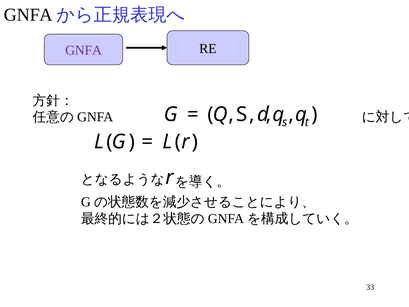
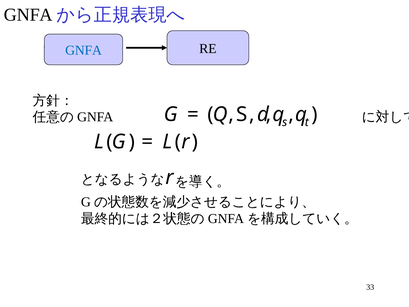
GNFA at (84, 50) colour: purple -> blue
